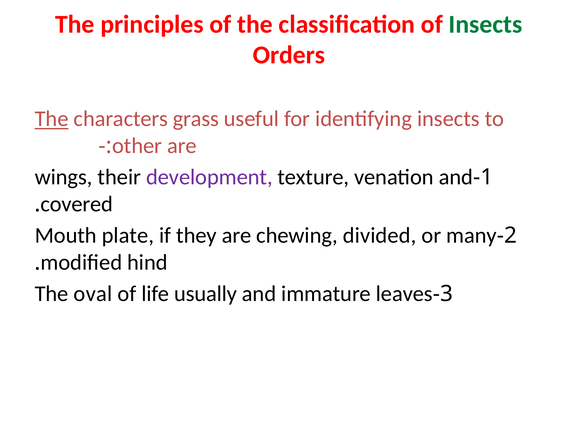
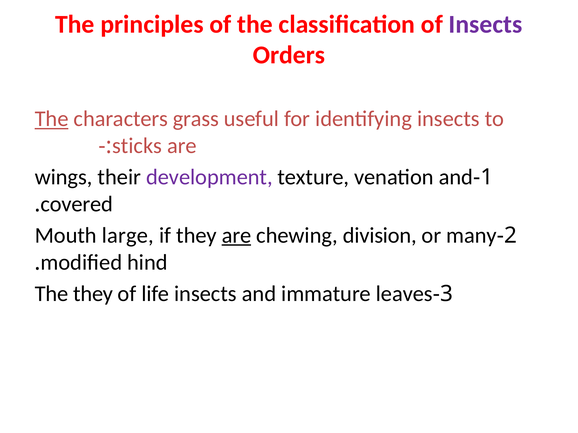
Insects at (485, 24) colour: green -> purple
other: other -> sticks
plate: plate -> large
are at (236, 236) underline: none -> present
divided: divided -> division
The oval: oval -> they
life usually: usually -> insects
